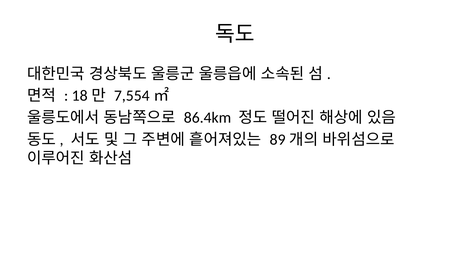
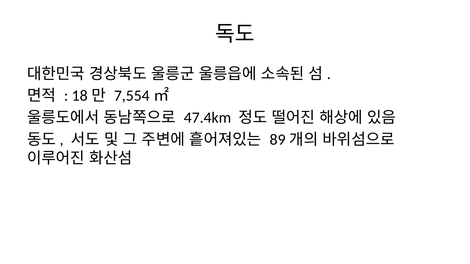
86.4km: 86.4km -> 47.4km
